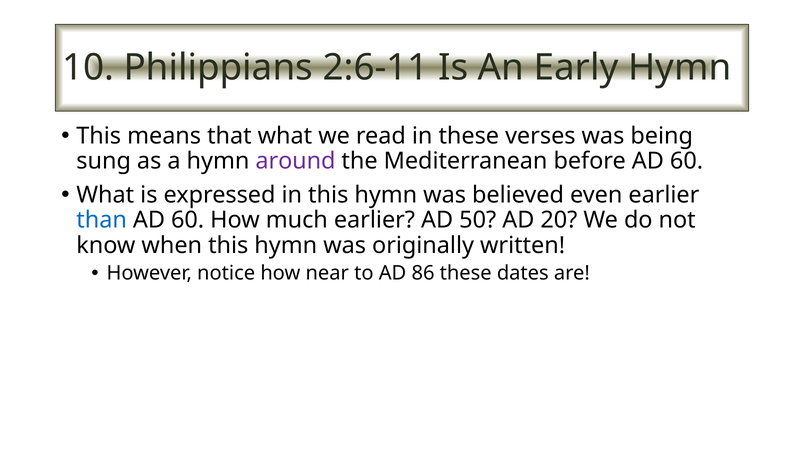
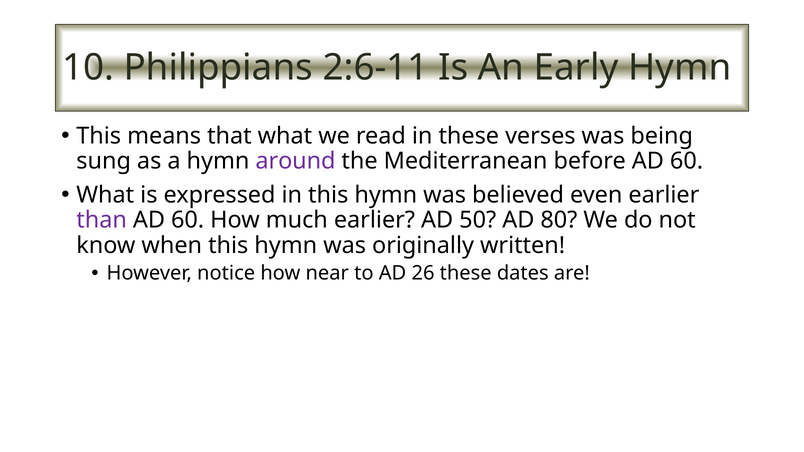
than colour: blue -> purple
20: 20 -> 80
86: 86 -> 26
